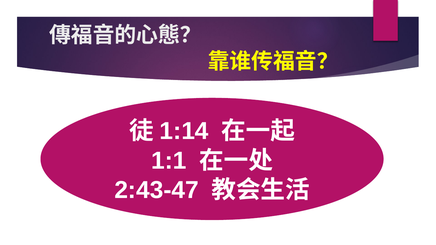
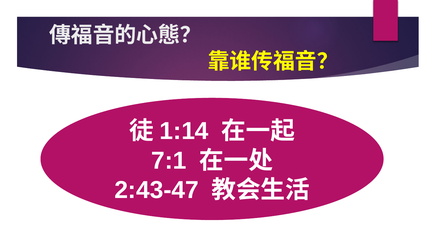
1:1: 1:1 -> 7:1
